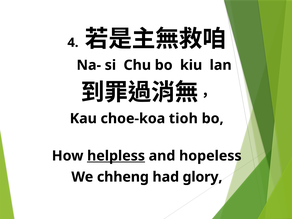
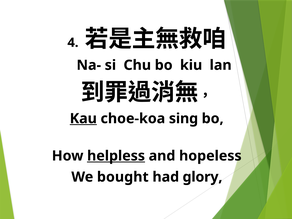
Kau underline: none -> present
tioh: tioh -> sing
chheng: chheng -> bought
